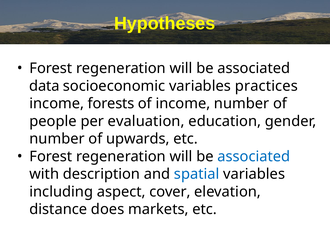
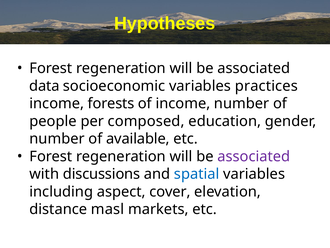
evaluation: evaluation -> composed
upwards: upwards -> available
associated at (254, 156) colour: blue -> purple
description: description -> discussions
does: does -> masl
